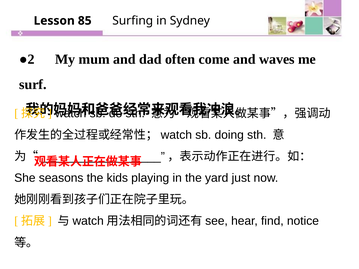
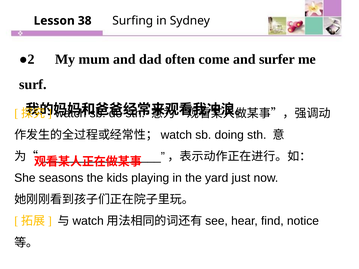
85: 85 -> 38
waves: waves -> surfer
